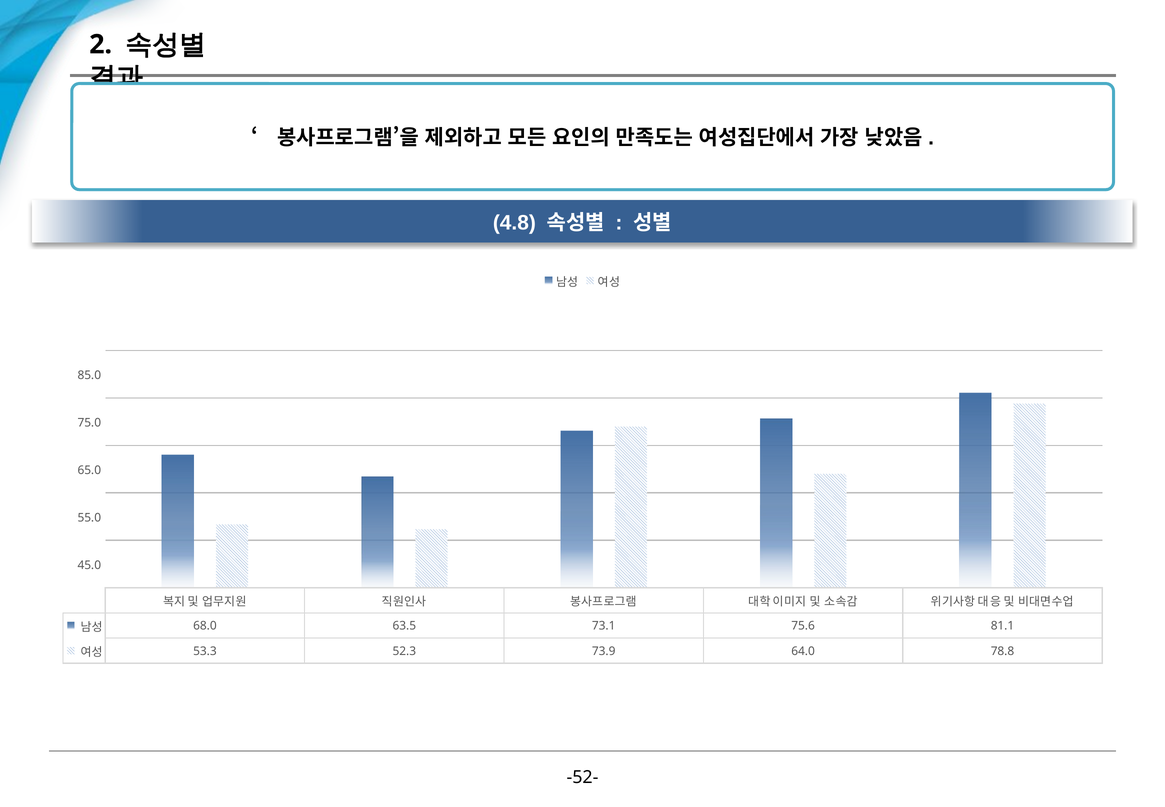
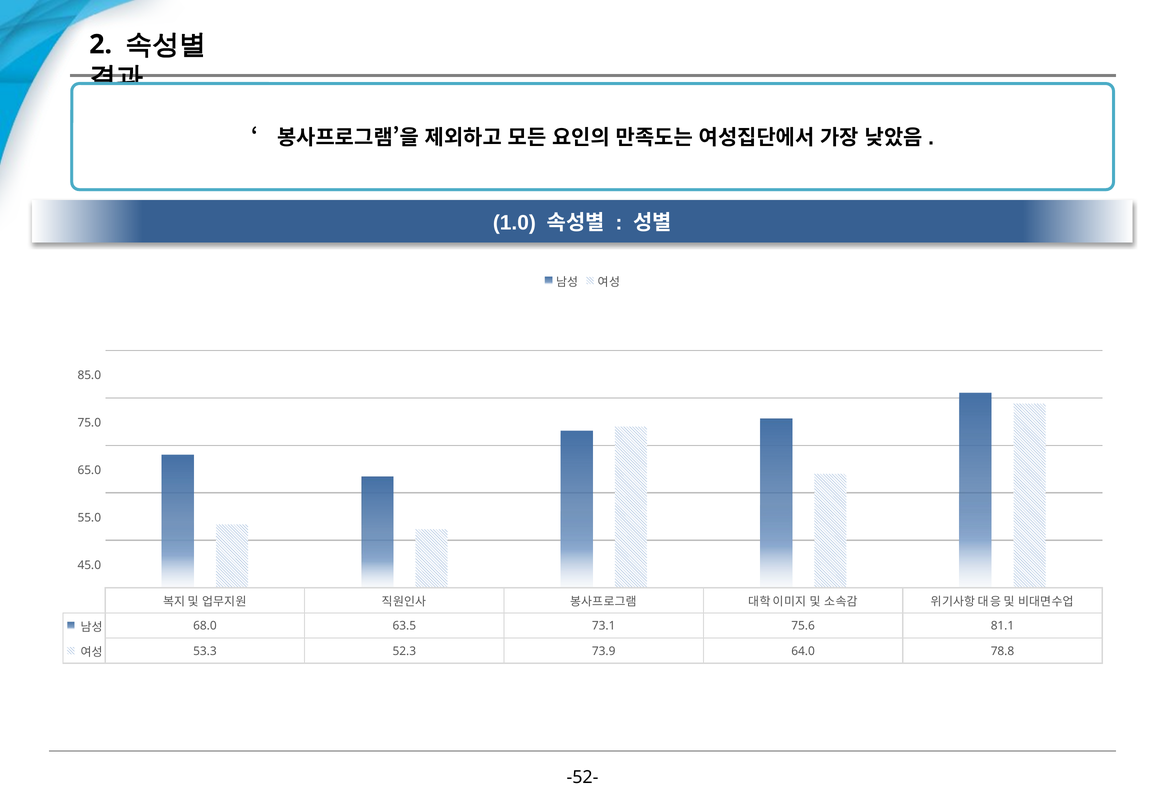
4.8: 4.8 -> 1.0
